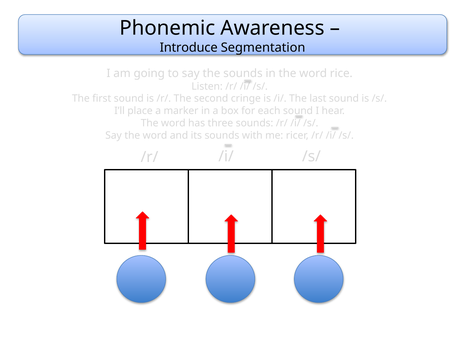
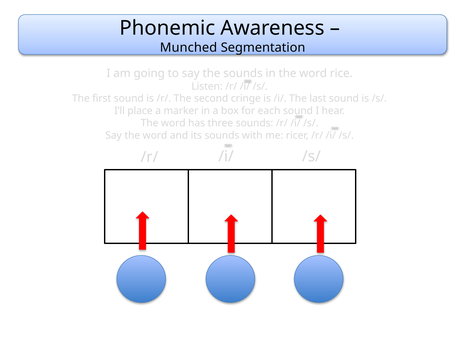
Introduce: Introduce -> Munched
